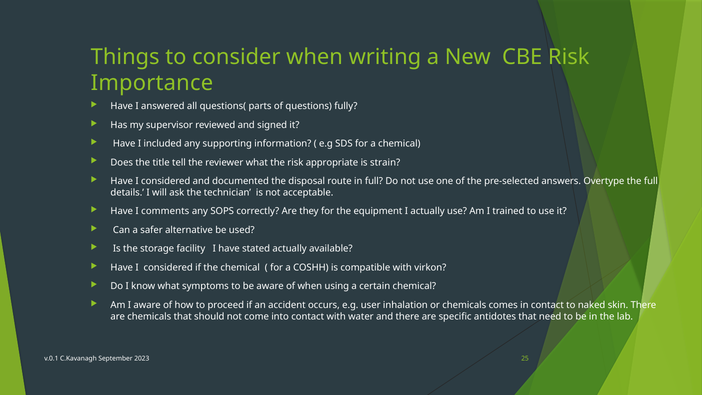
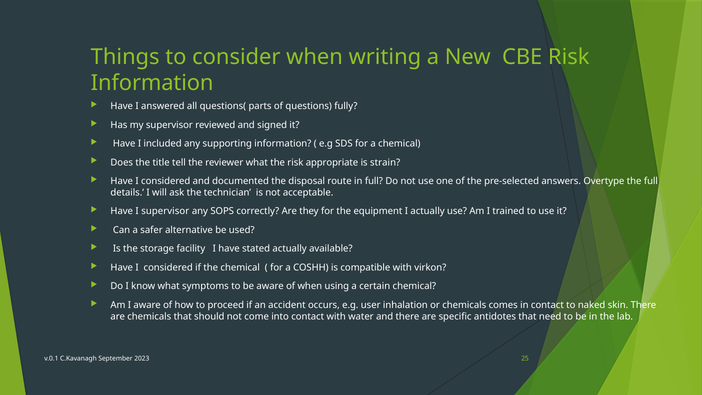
Importance at (152, 83): Importance -> Information
I comments: comments -> supervisor
